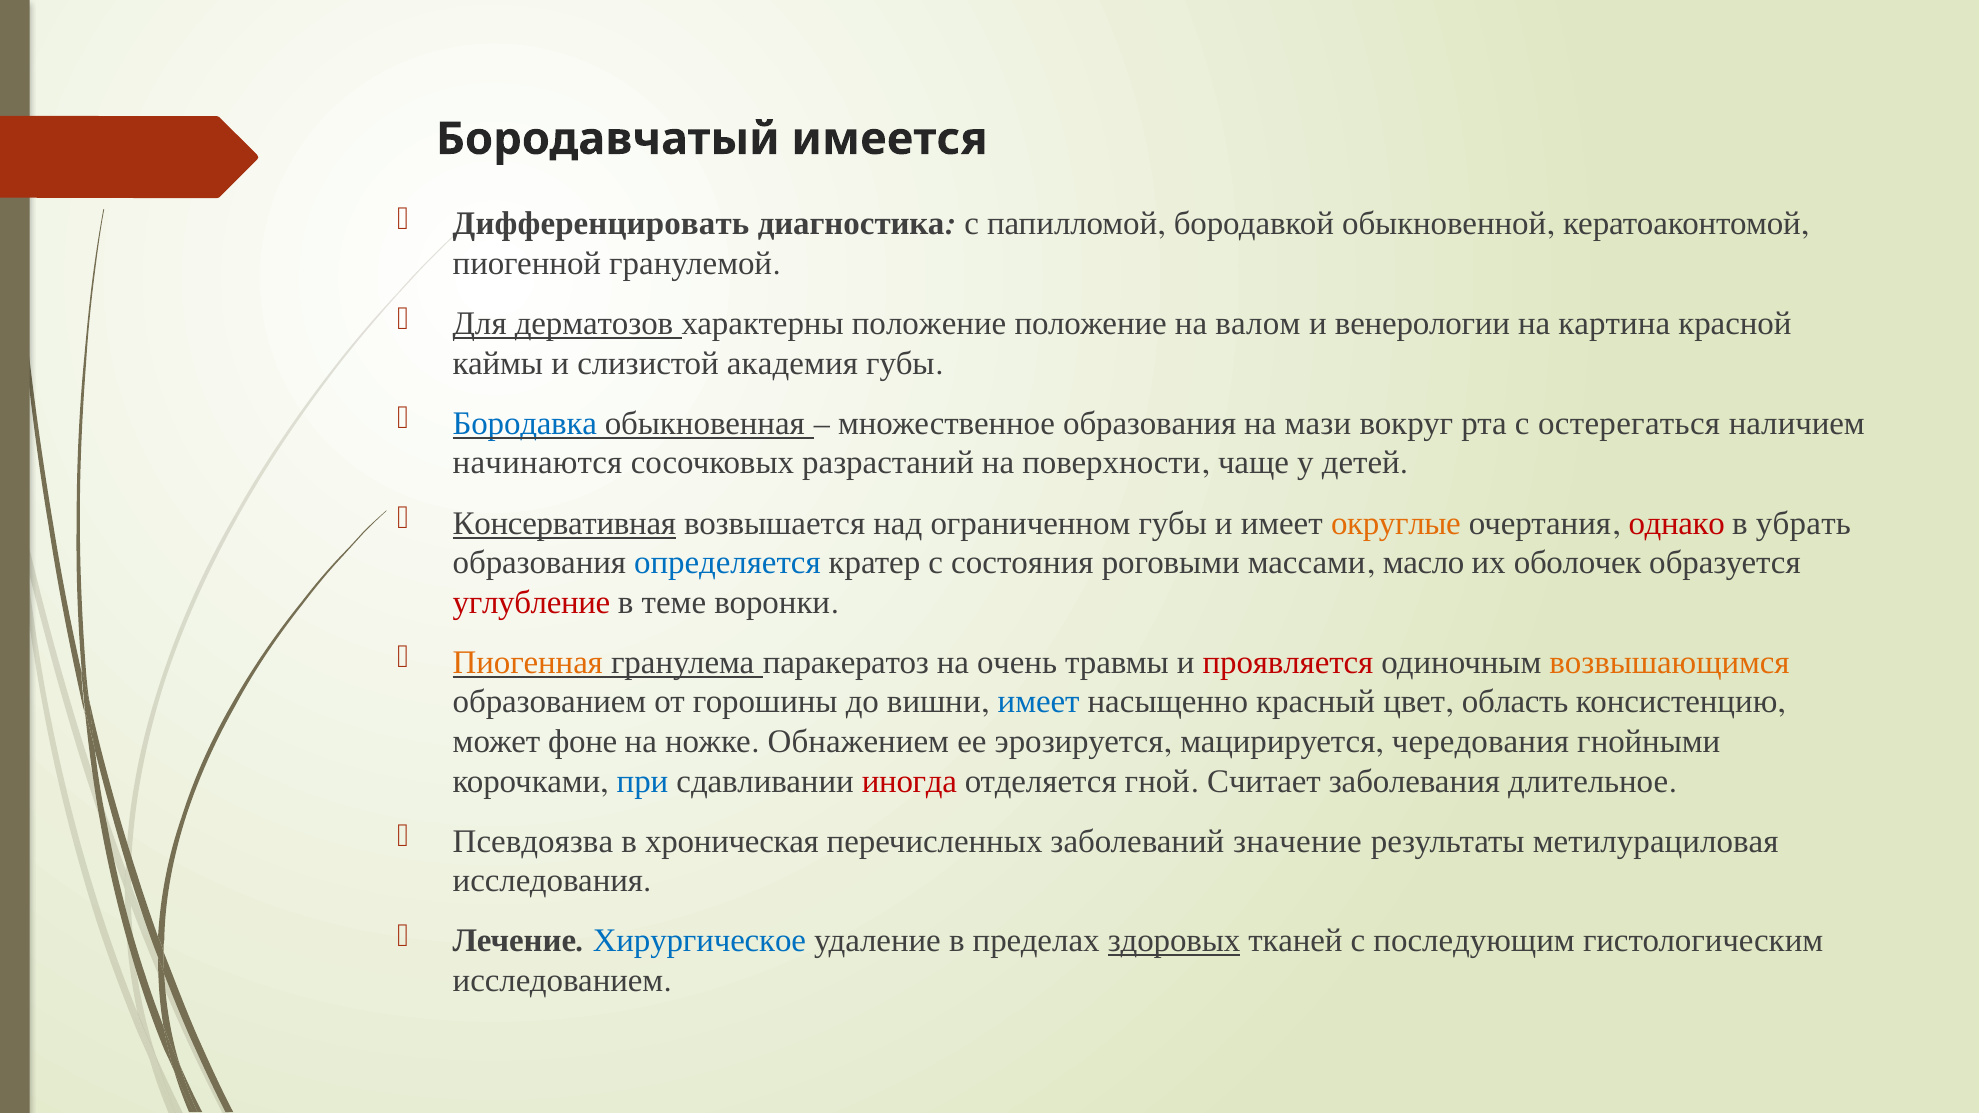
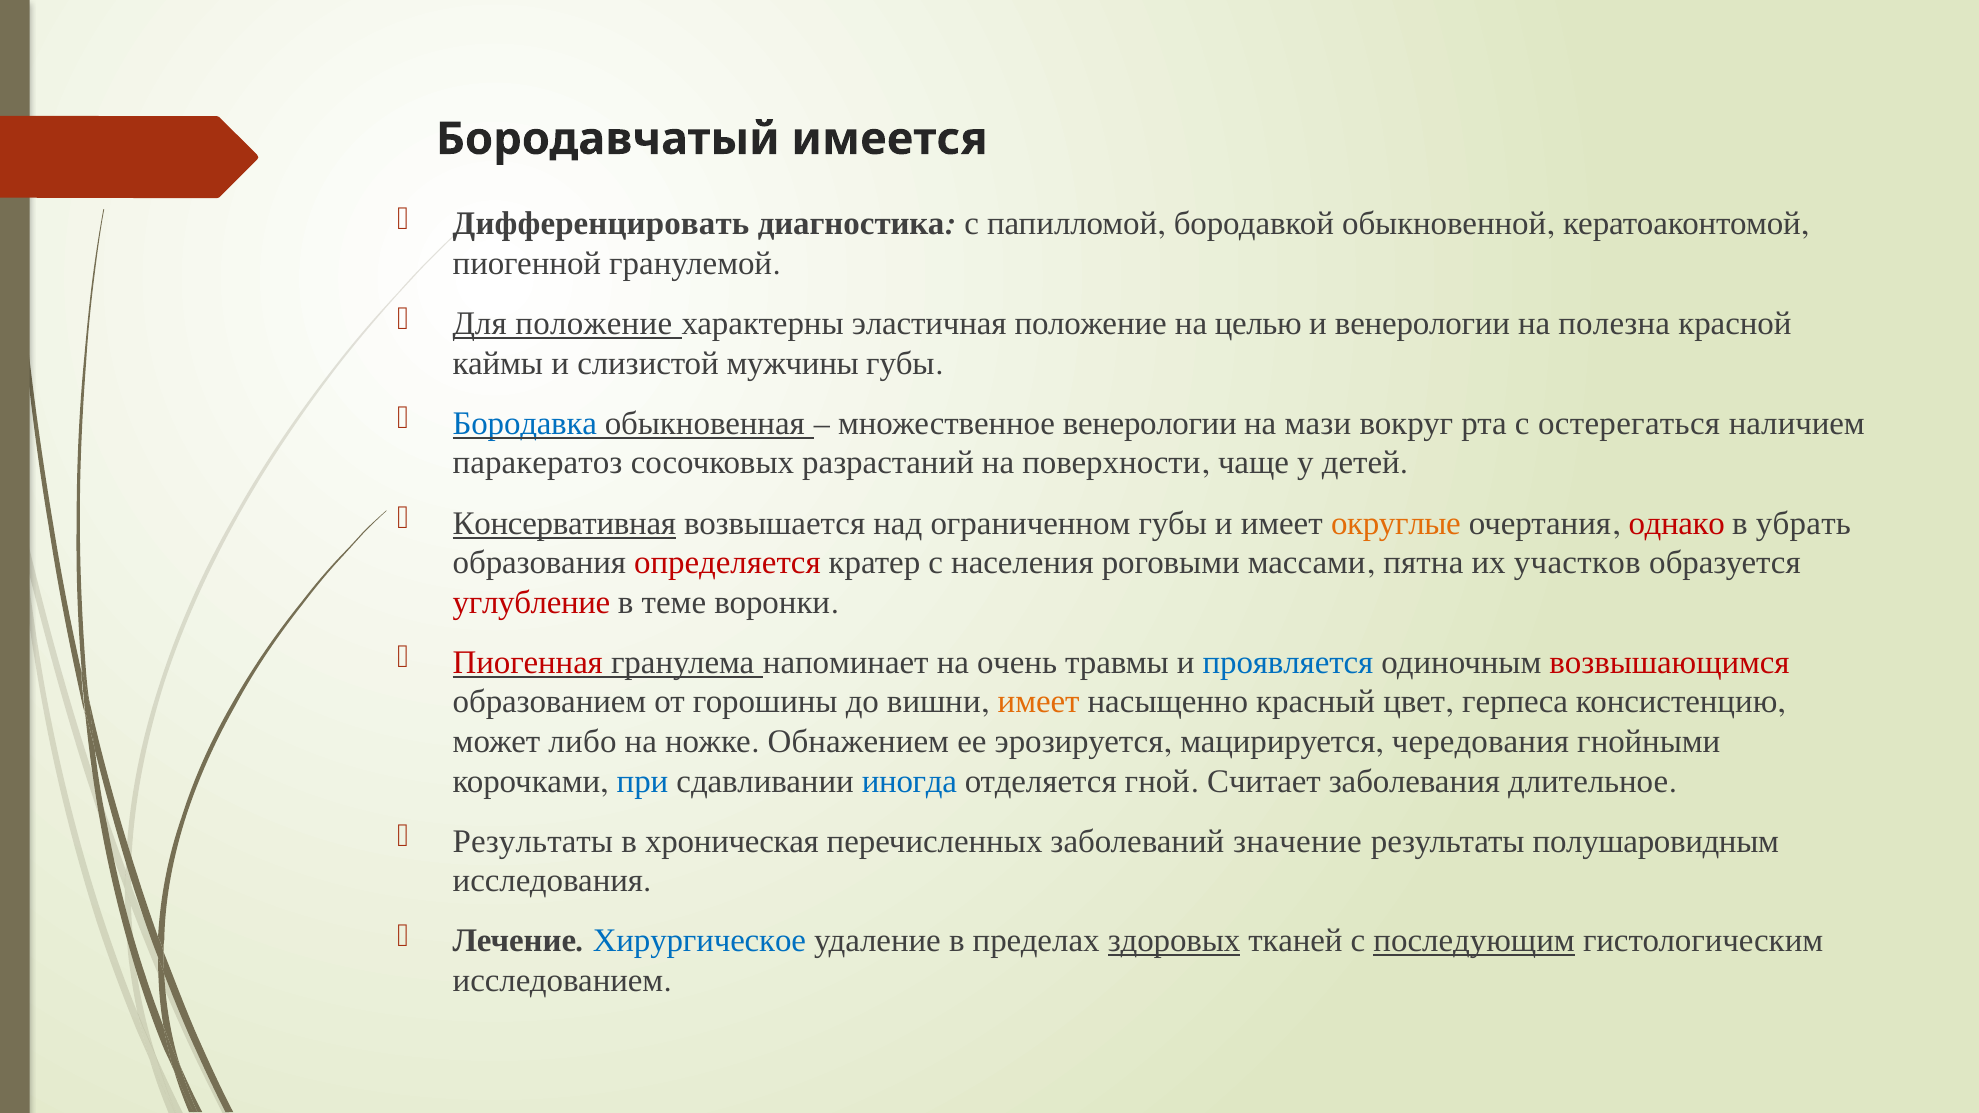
Для дерматозов: дерматозов -> положение
характерны положение: положение -> эластичная
валом: валом -> целью
картина: картина -> полезна
академия: академия -> мужчины
множественное образования: образования -> венерологии
начинаются: начинаются -> паракератоз
определяется colour: blue -> red
состояния: состояния -> населения
масло: масло -> пятна
оболочек: оболочек -> участков
Пиогенная colour: orange -> red
паракератоз: паракератоз -> напоминает
проявляется colour: red -> blue
возвышающимся colour: orange -> red
имеет at (1039, 702) colour: blue -> orange
область: область -> герпеса
фоне: фоне -> либо
иногда colour: red -> blue
Псевдоязва at (533, 841): Псевдоязва -> Результаты
метилурациловая: метилурациловая -> полушаровидным
последующим underline: none -> present
